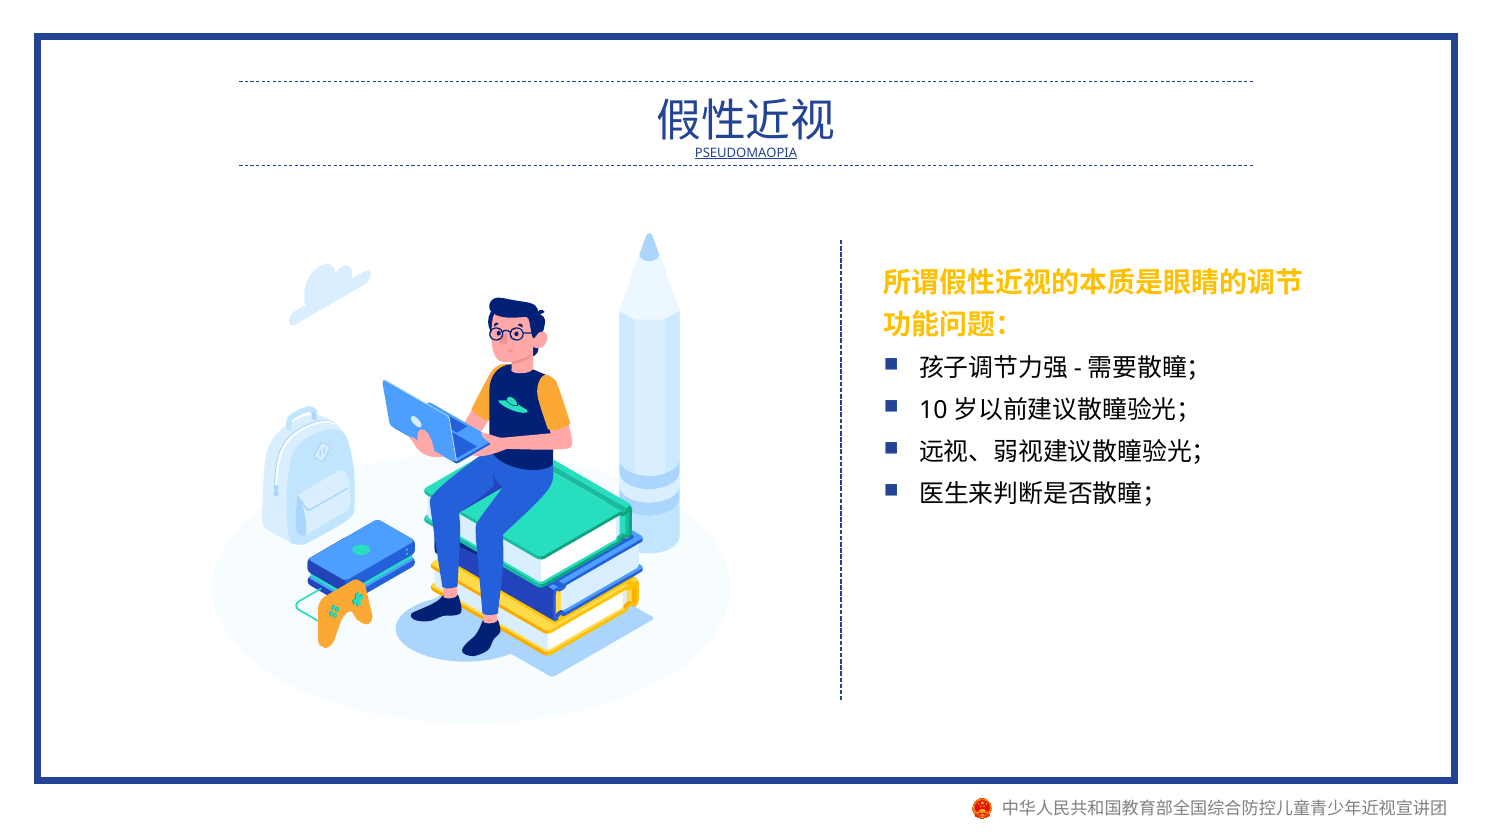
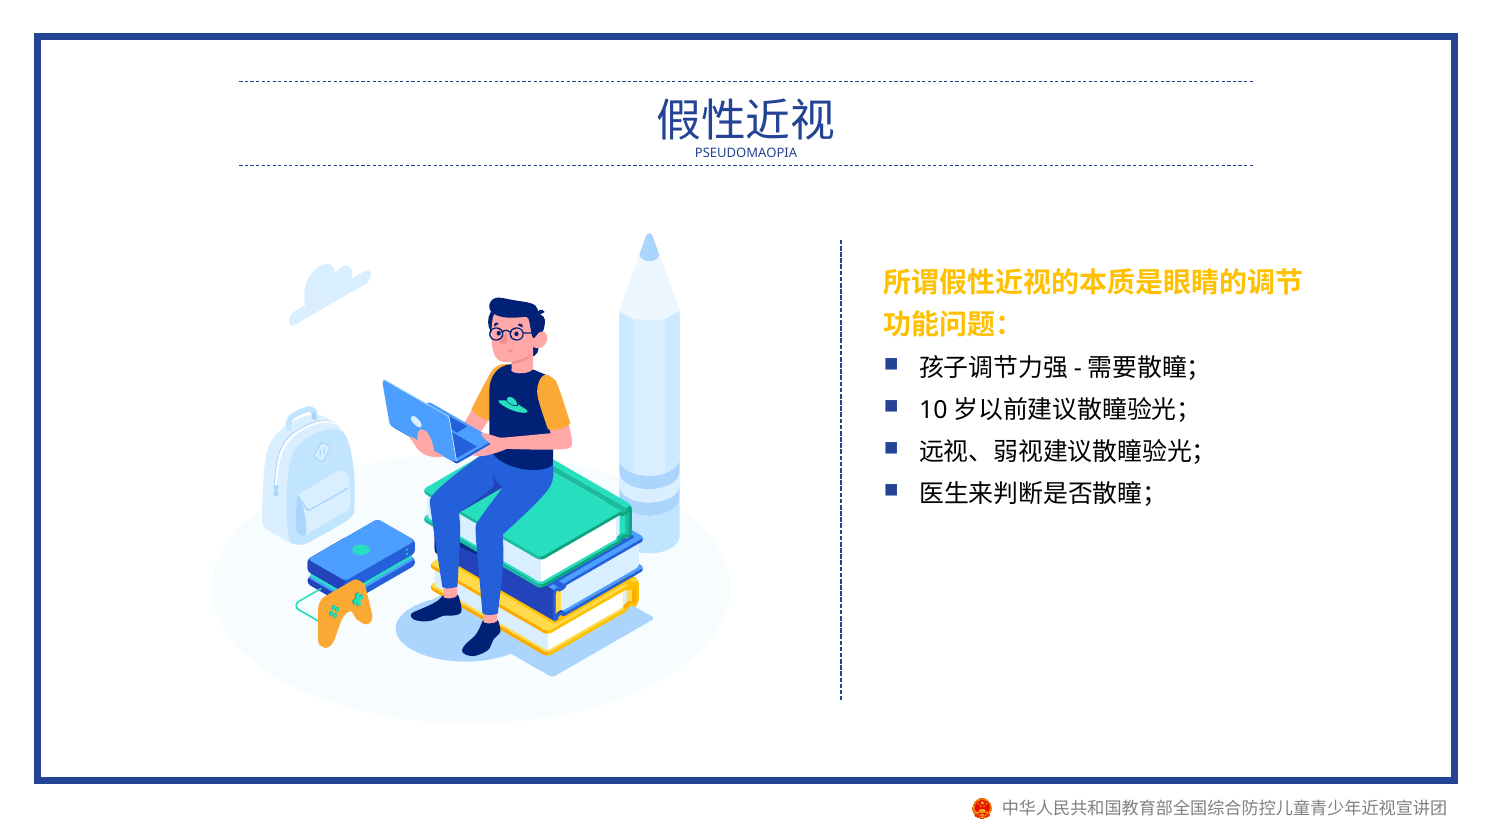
PSEUDOMAOPIA underline: present -> none
